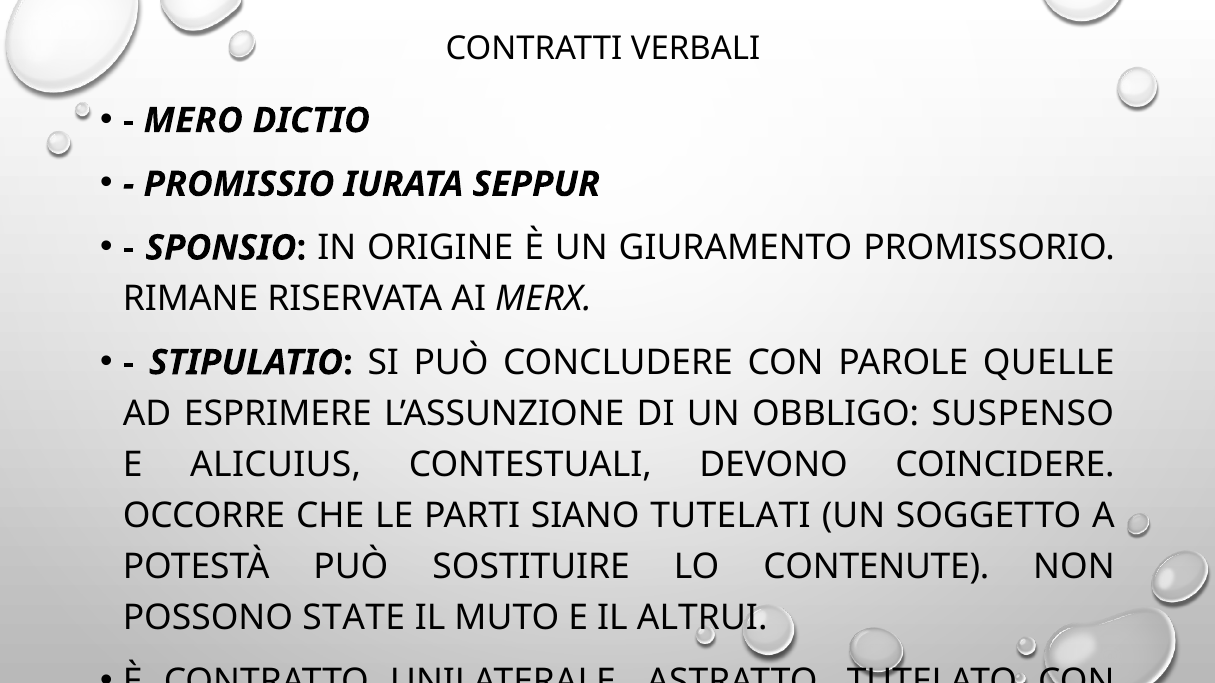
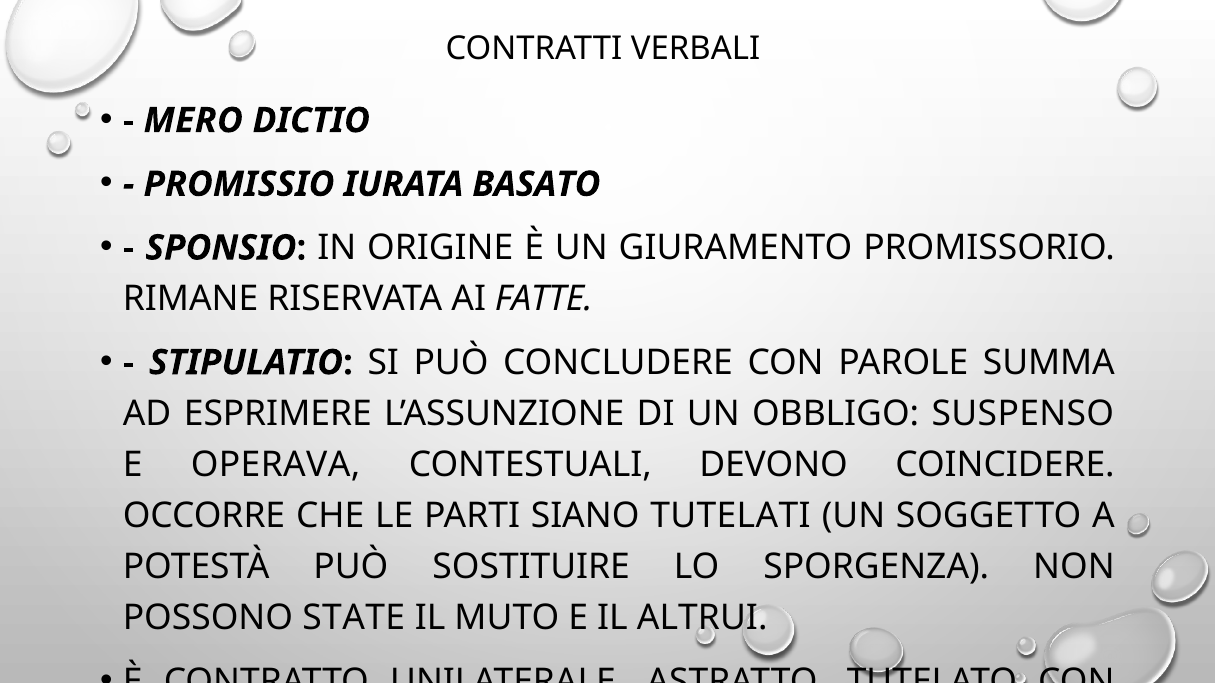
SEPPUR: SEPPUR -> BASATO
MERX: MERX -> FATTE
QUELLE: QUELLE -> SUMMA
ALICUIUS: ALICUIUS -> OPERAVA
CONTENUTE: CONTENUTE -> SPORGENZA
